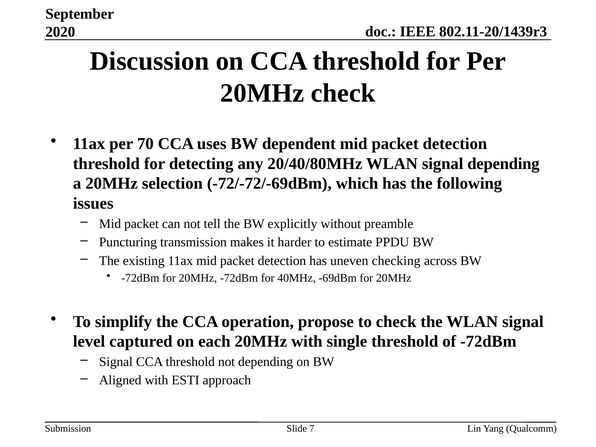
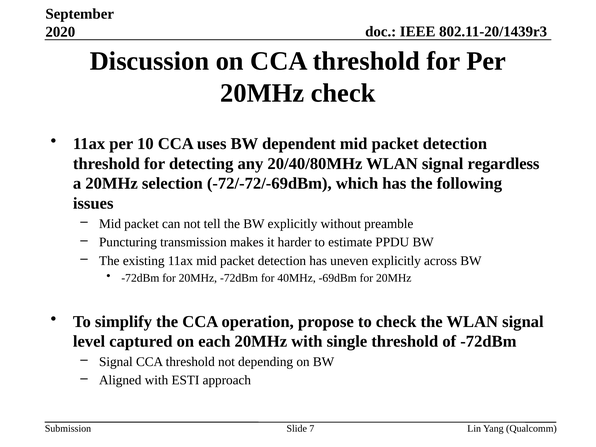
70: 70 -> 10
signal depending: depending -> regardless
uneven checking: checking -> explicitly
